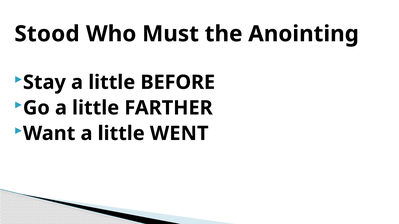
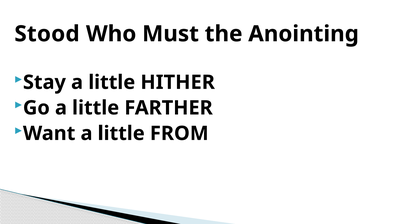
BEFORE: BEFORE -> HITHER
WENT: WENT -> FROM
